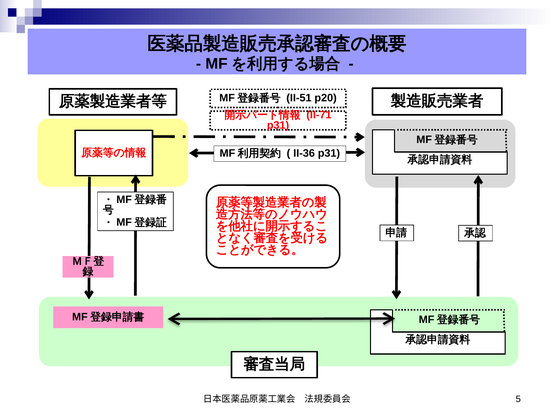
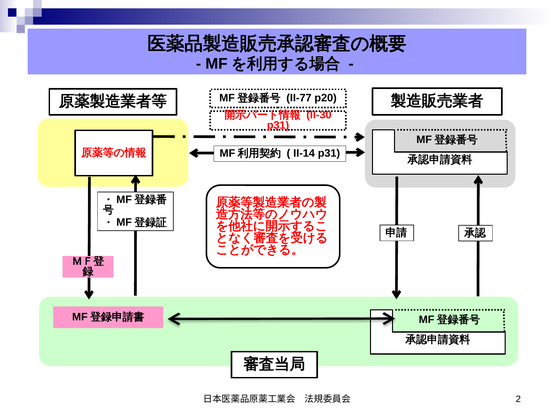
II-51: II-51 -> II-77
II-71: II-71 -> II-30
II-36: II-36 -> II-14
5: 5 -> 2
